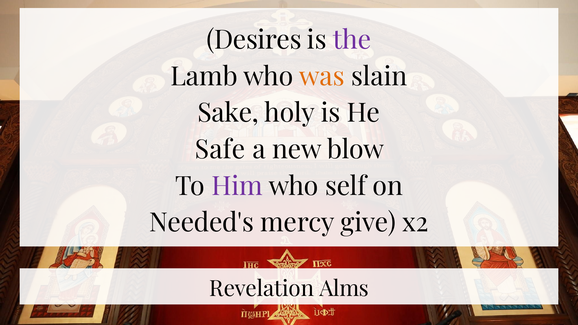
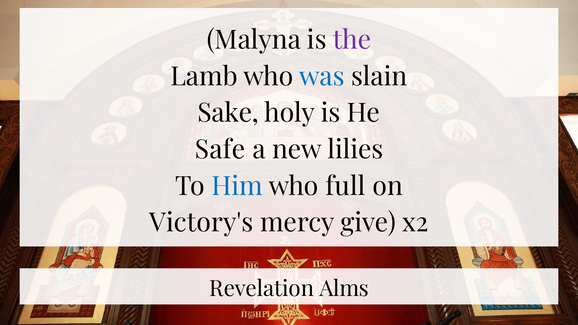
Desires: Desires -> Malyna
was colour: orange -> blue
blow: blow -> lilies
Him colour: purple -> blue
self: self -> full
Needed's: Needed's -> Victory's
